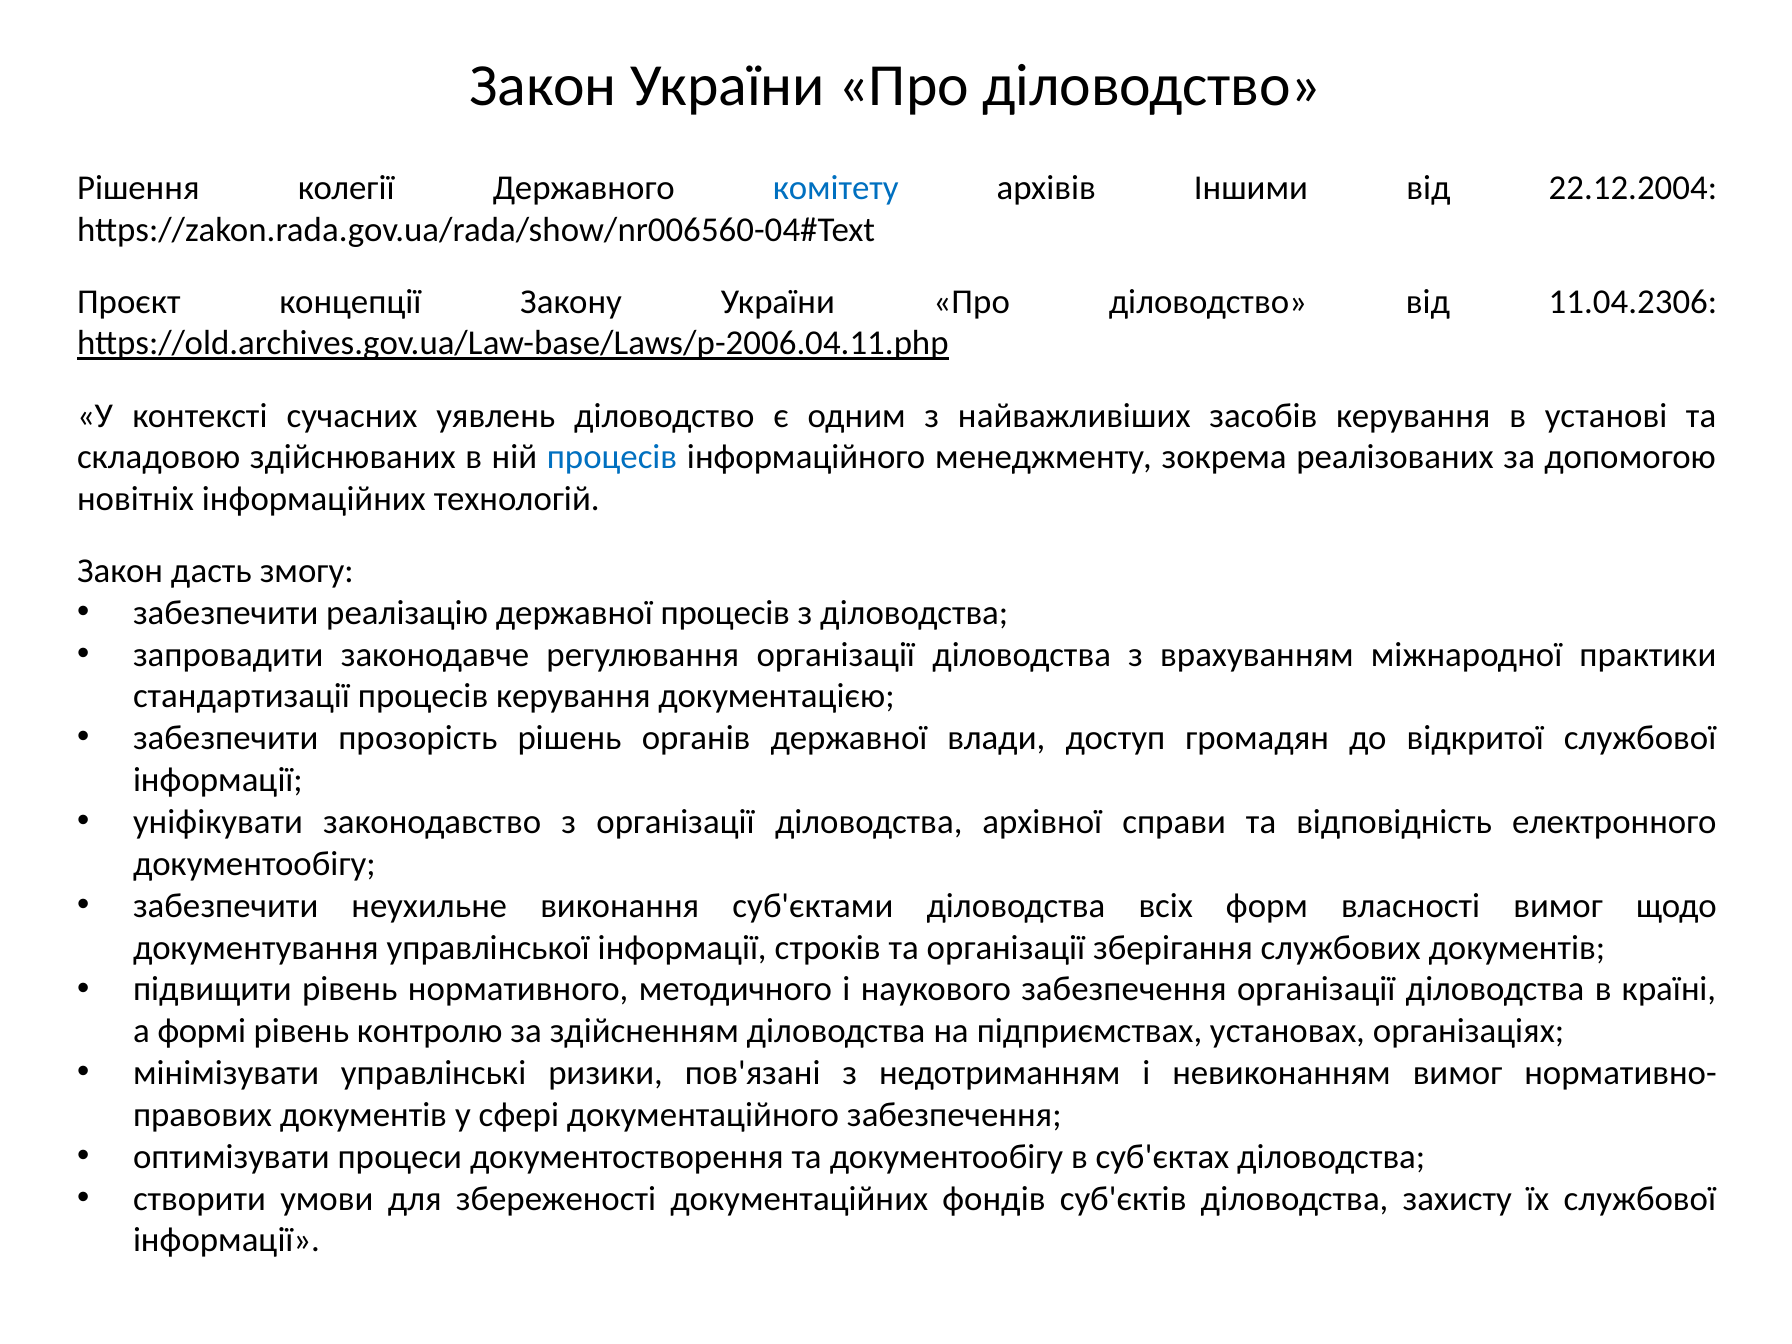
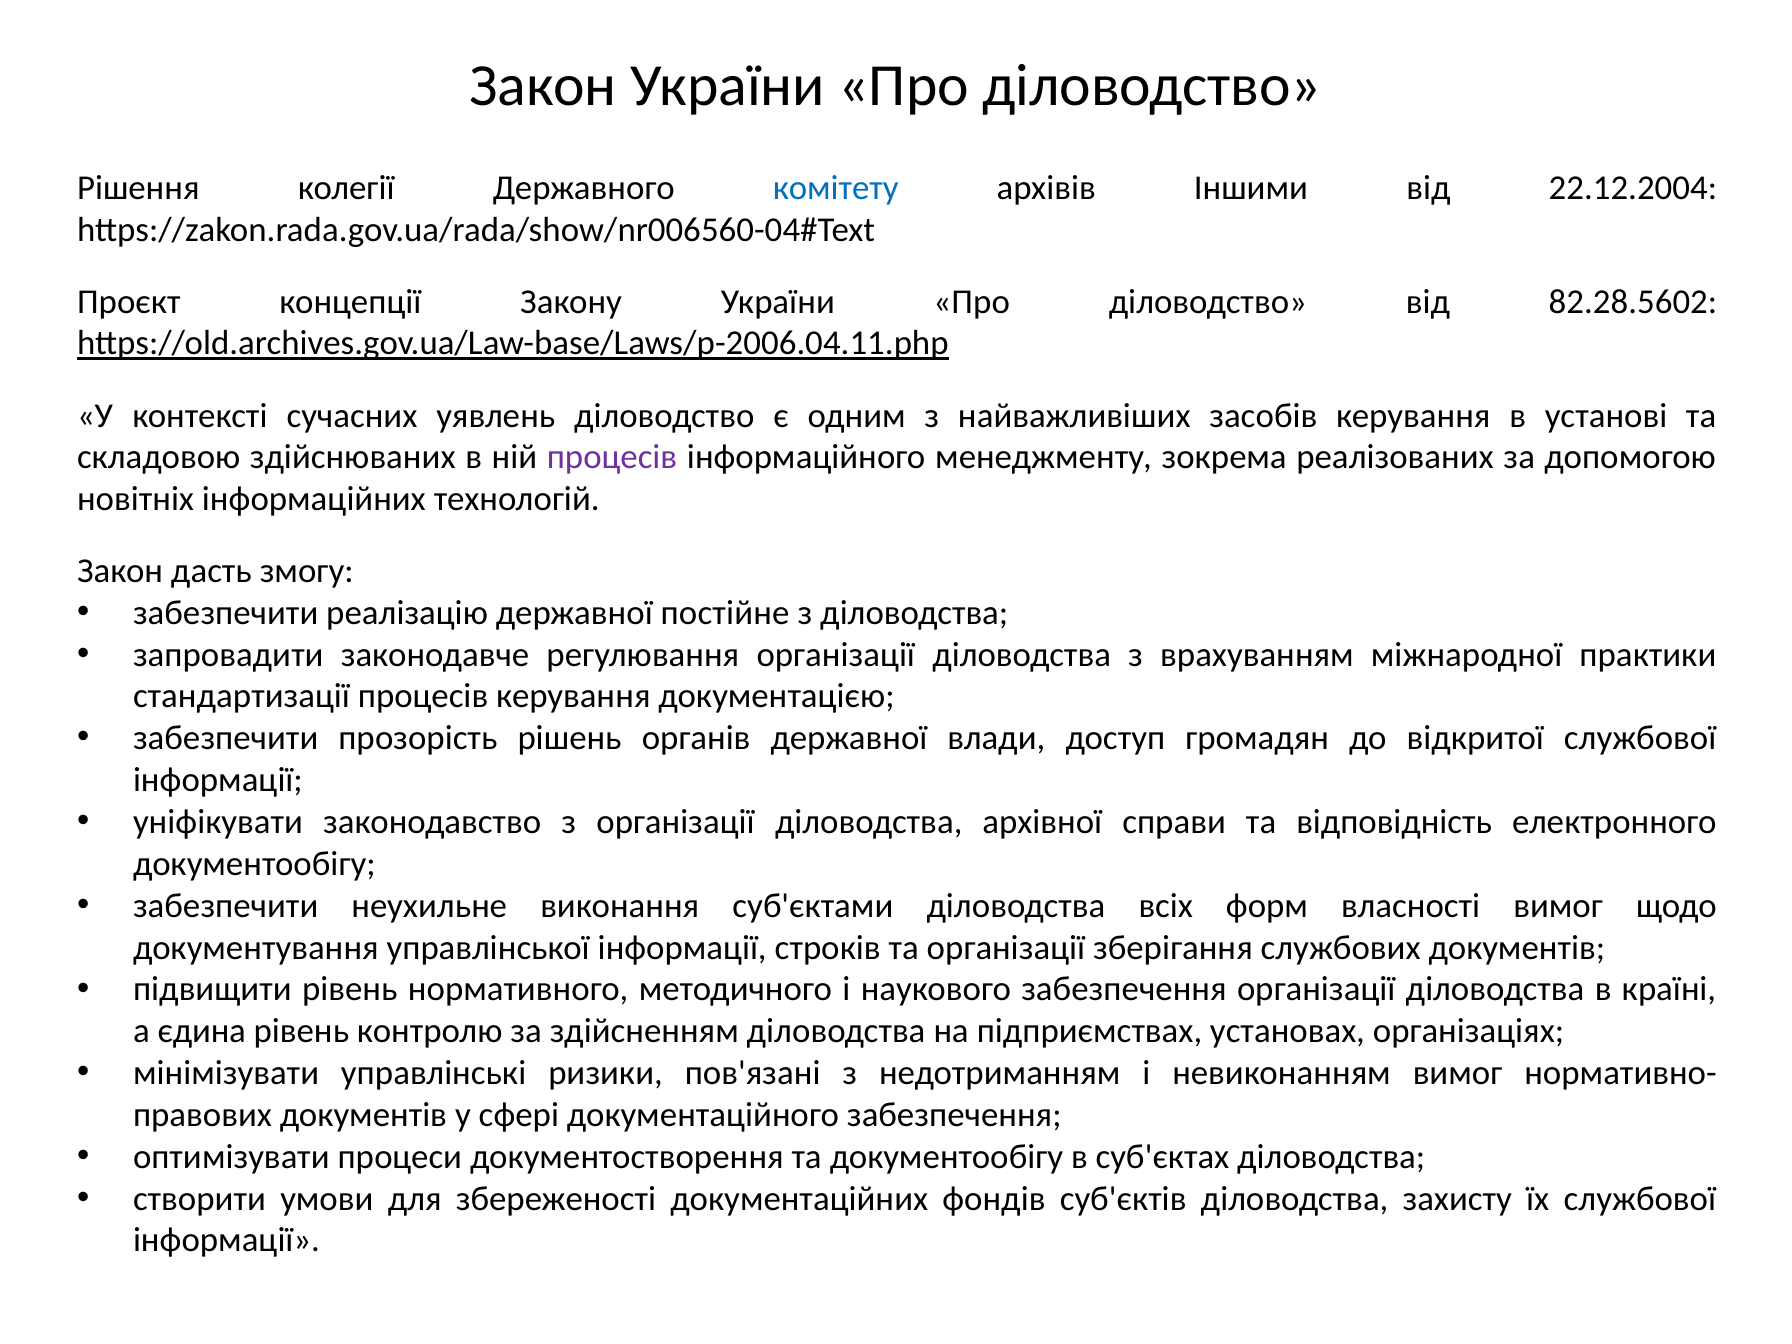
11.04.2306: 11.04.2306 -> 82.28.5602
процесів at (612, 457) colour: blue -> purple
державної процесів: процесів -> постійне
формі: формі -> єдина
